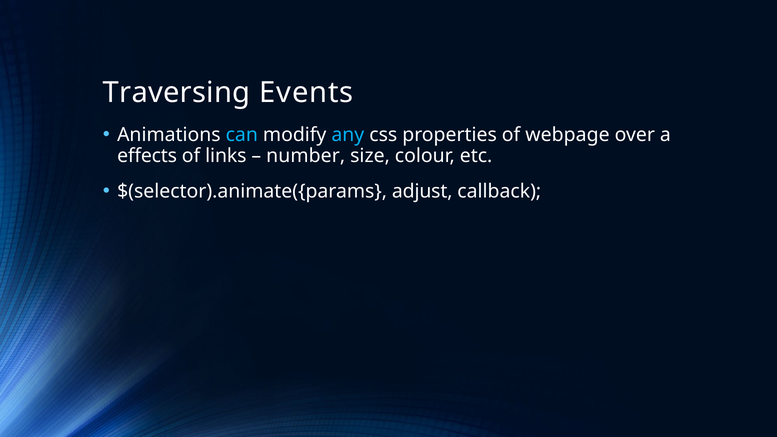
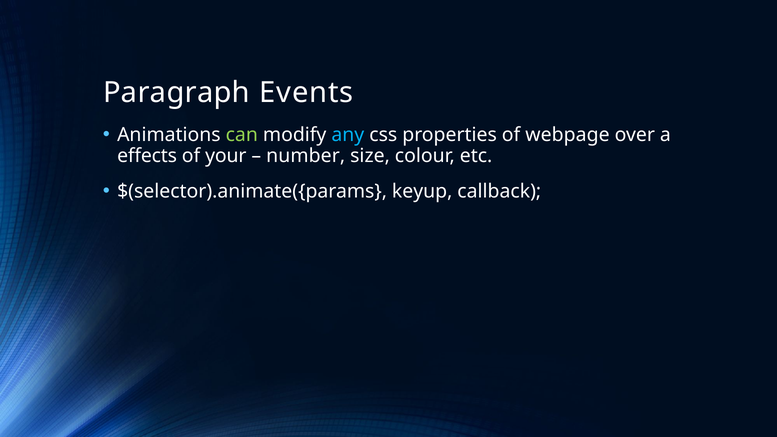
Traversing: Traversing -> Paragraph
can colour: light blue -> light green
links: links -> your
adjust: adjust -> keyup
